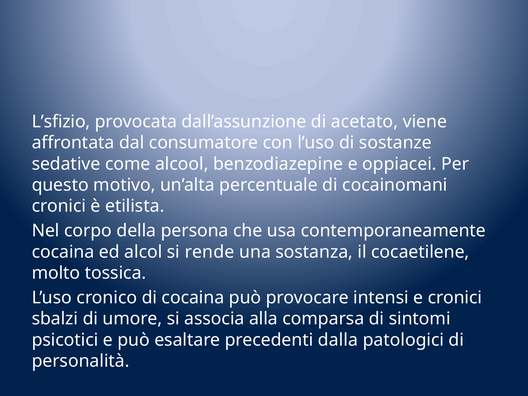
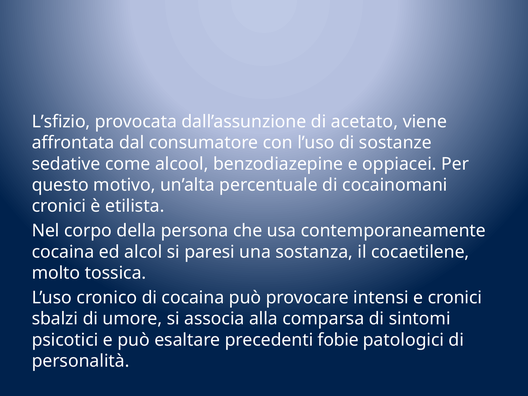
rende: rende -> paresi
dalla: dalla -> fobie
